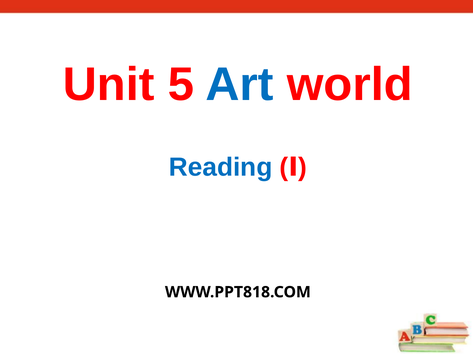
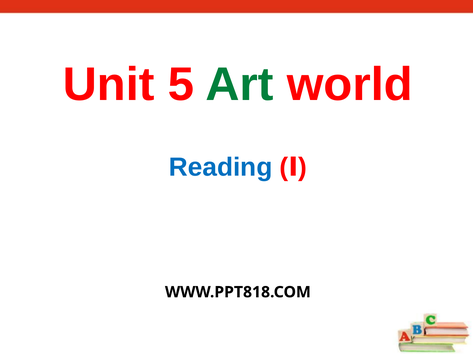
Art colour: blue -> green
